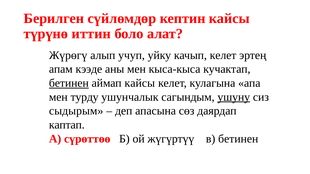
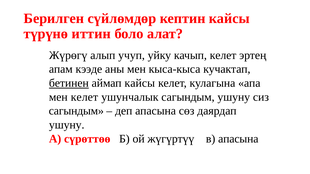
мен турду: турду -> келет
ушуну at (234, 97) underline: present -> none
сыдырым at (76, 111): сыдырым -> сагындым
каптап at (67, 125): каптап -> ушуну
в бетинен: бетинен -> апасына
